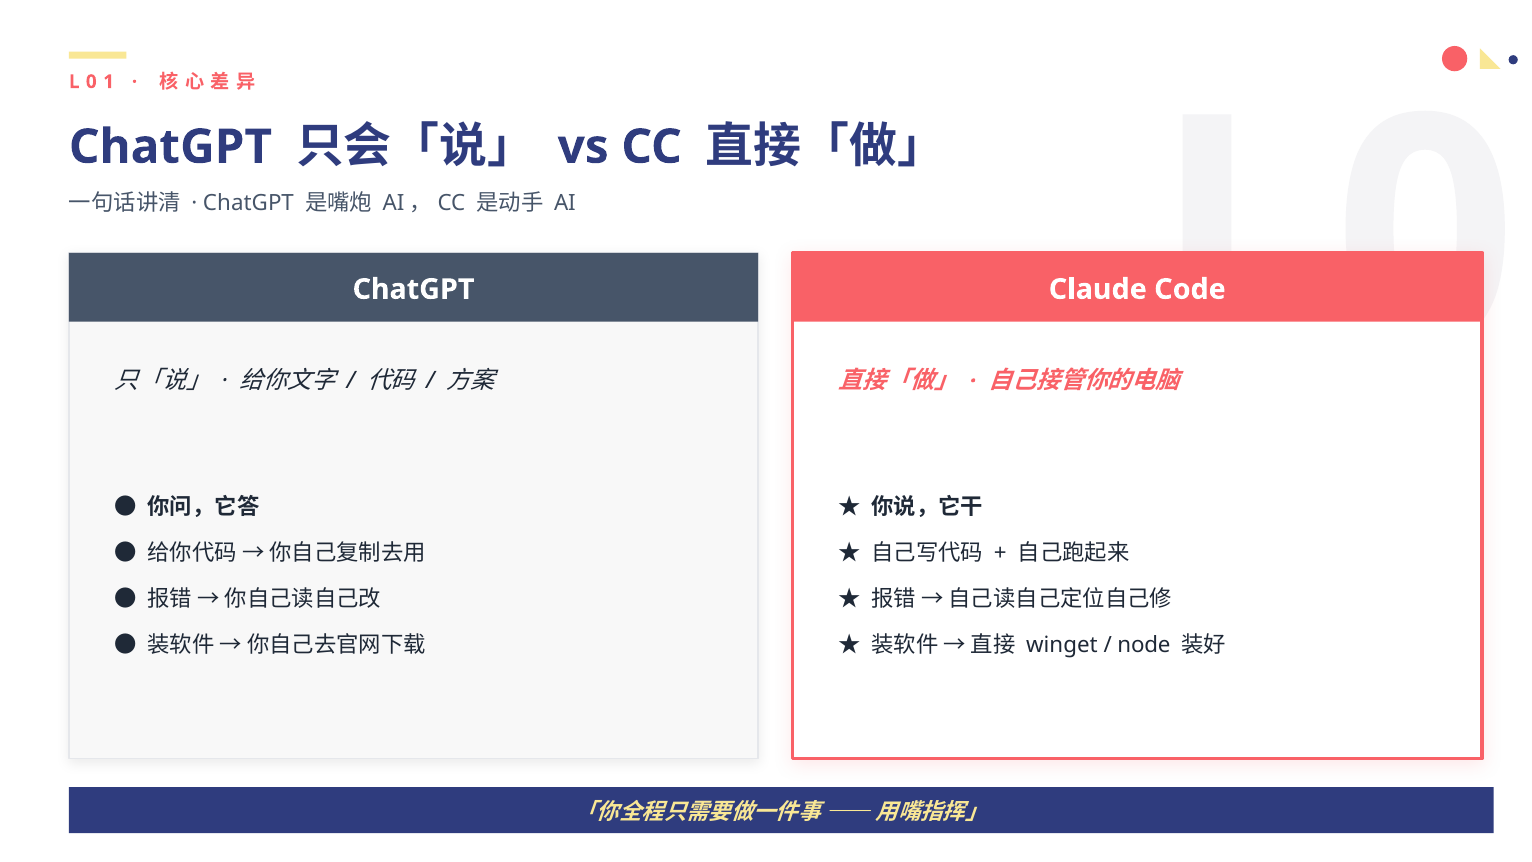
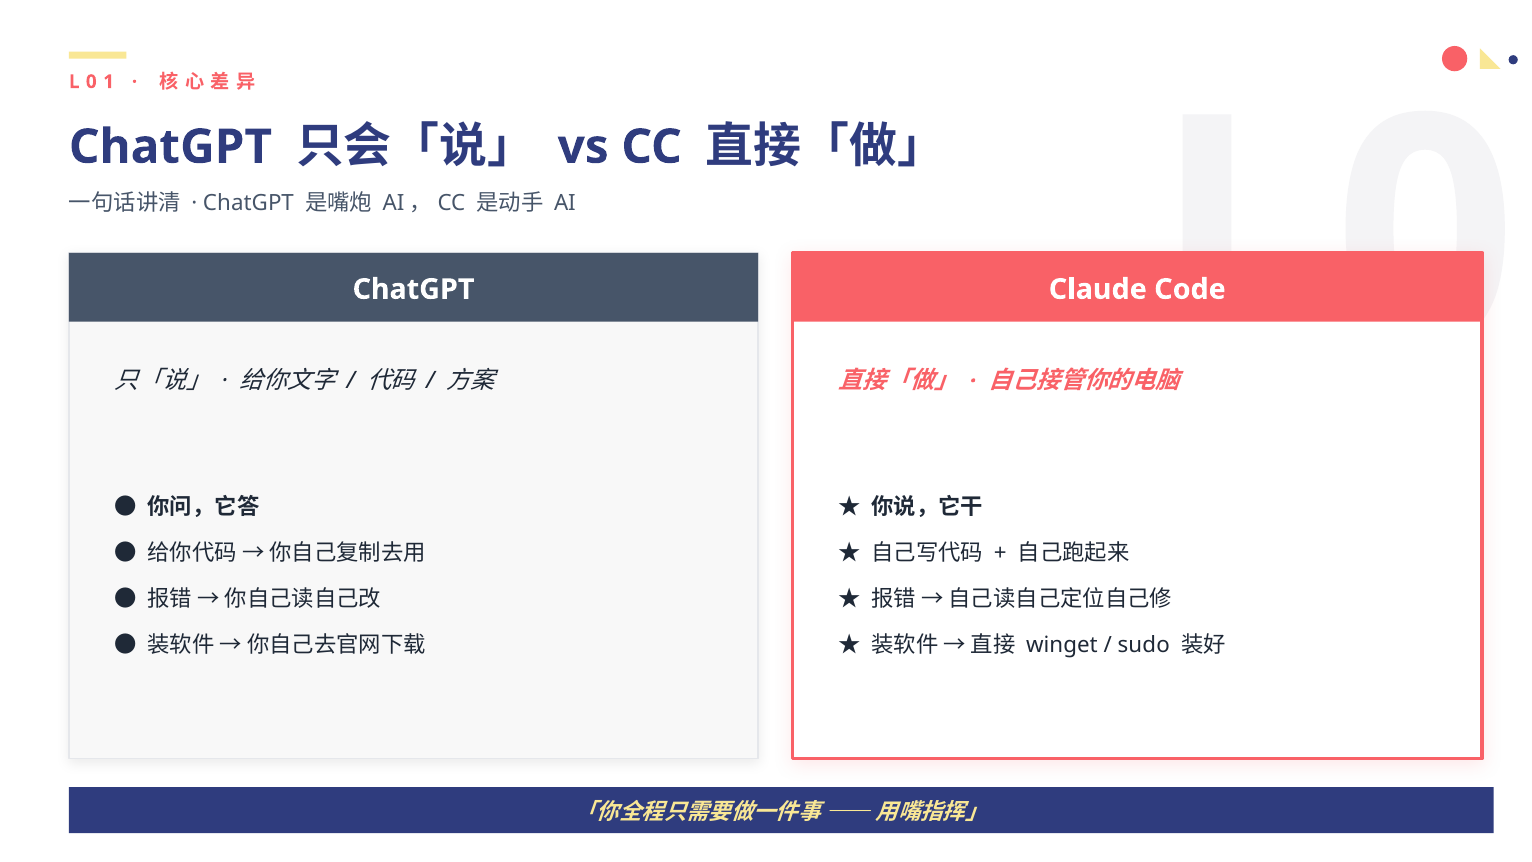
node: node -> sudo
